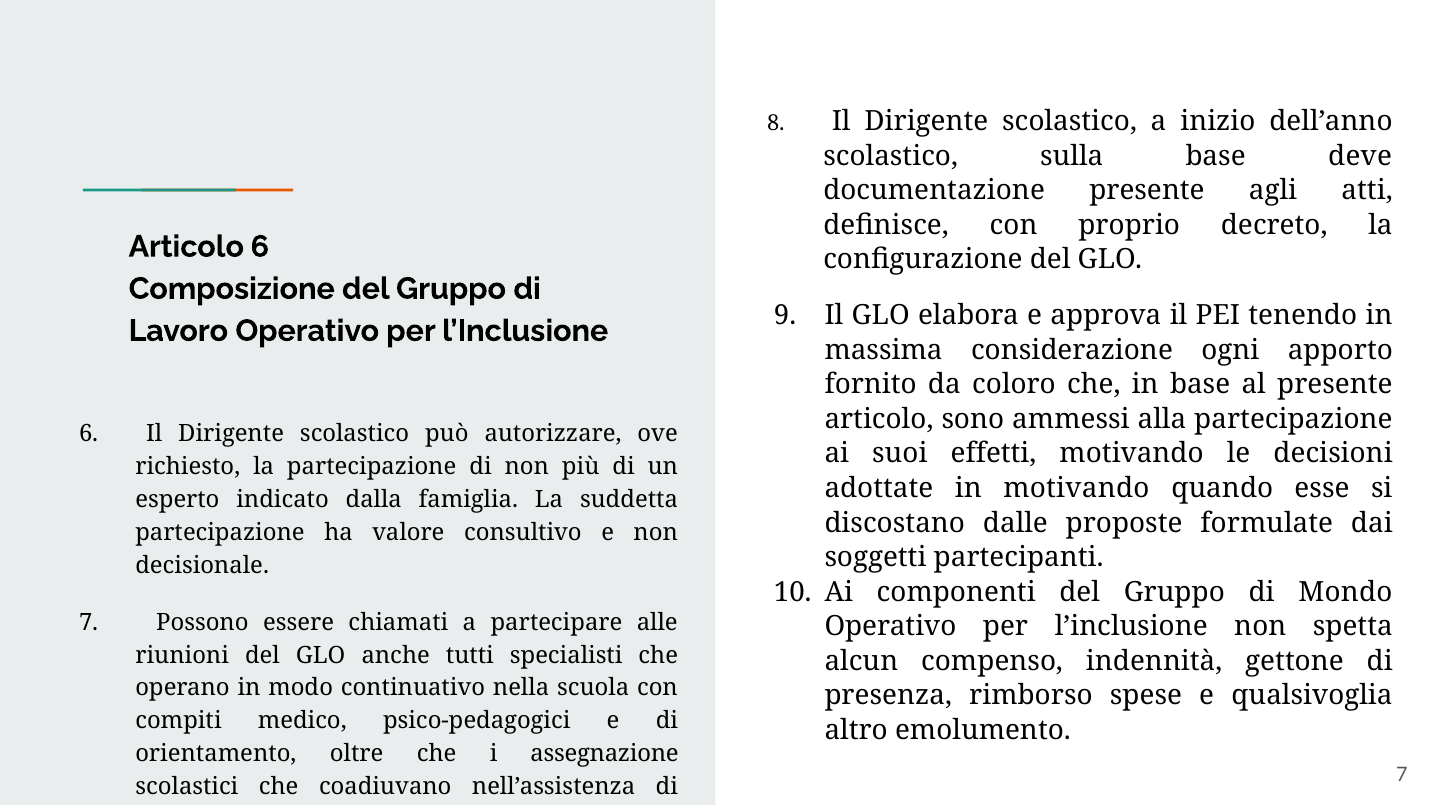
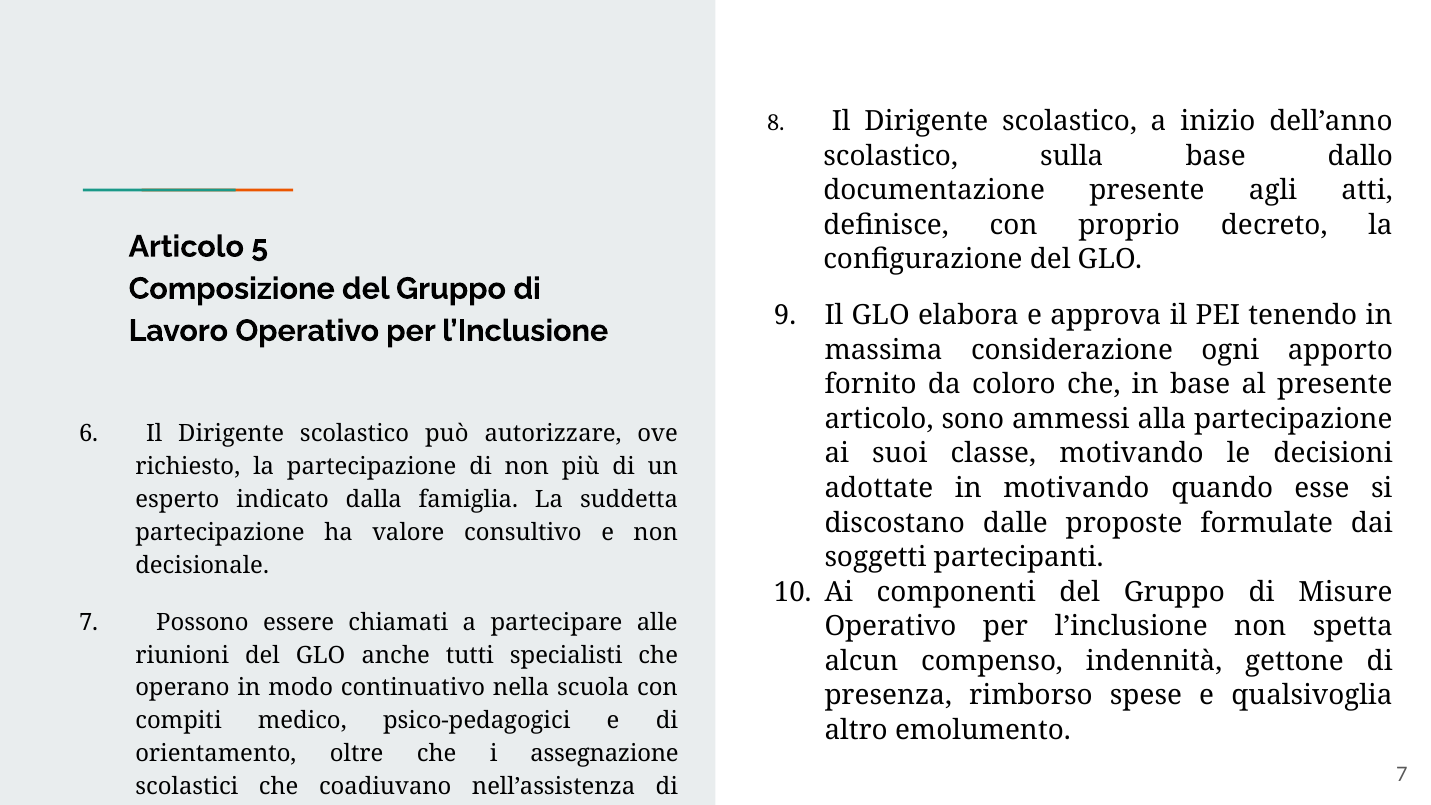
deve: deve -> dallo
Articolo 6: 6 -> 5
effetti: effetti -> classe
Mondo: Mondo -> Misure
